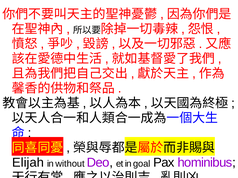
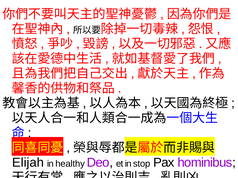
without: without -> healthy
goal: goal -> stop
